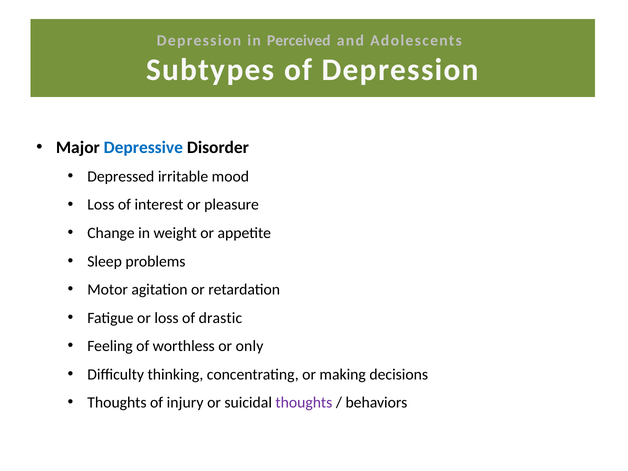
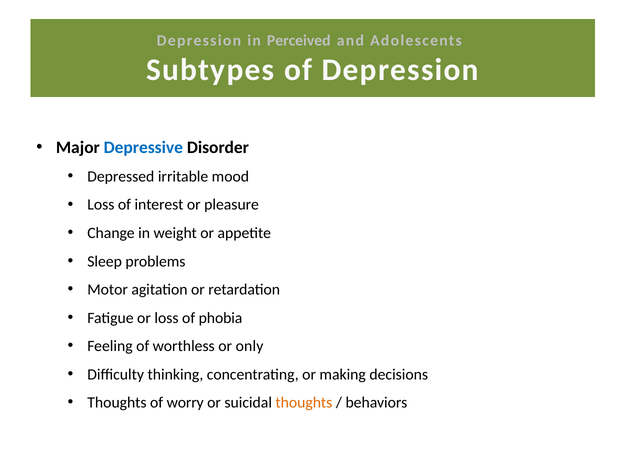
drastic: drastic -> phobia
injury: injury -> worry
thoughts at (304, 403) colour: purple -> orange
